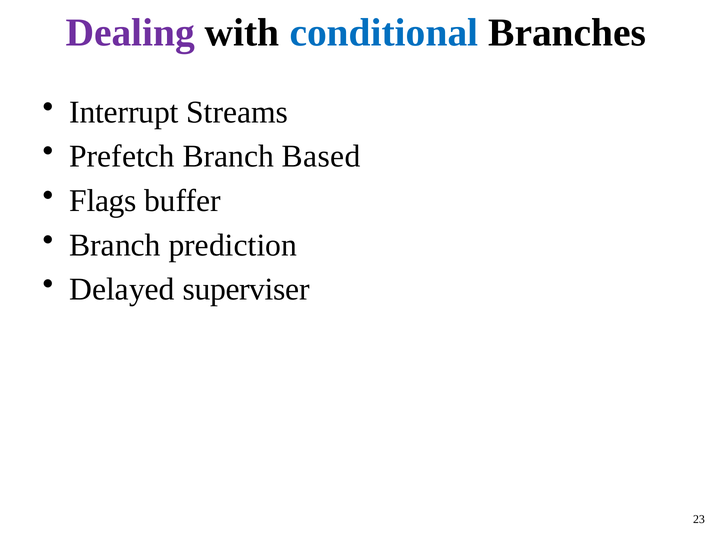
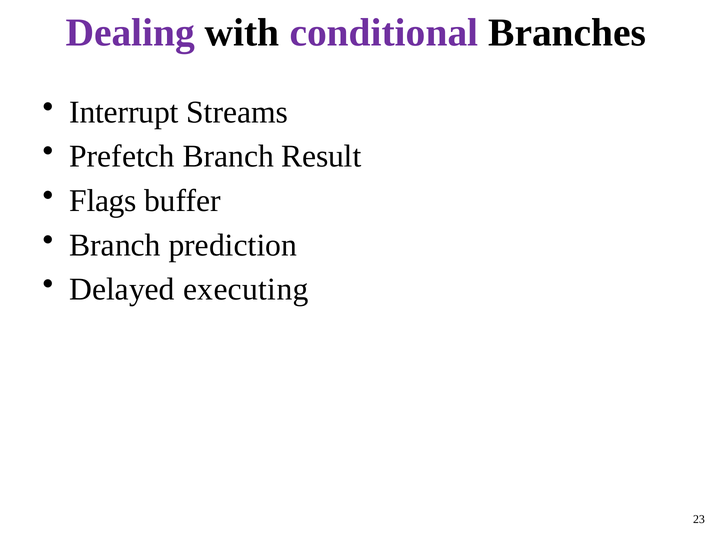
conditional colour: blue -> purple
Based: Based -> Result
superviser: superviser -> executing
